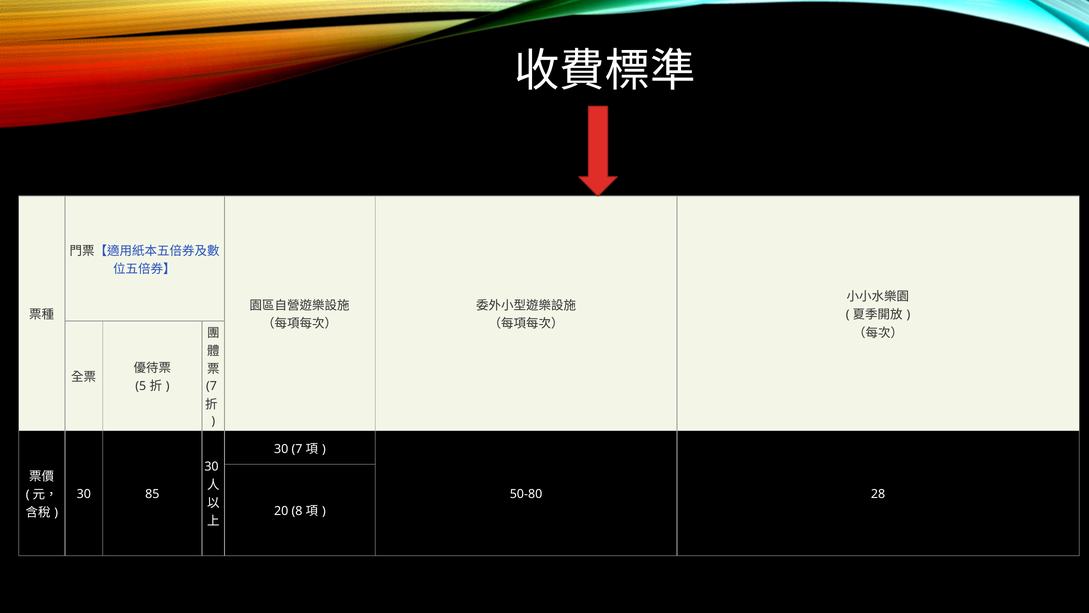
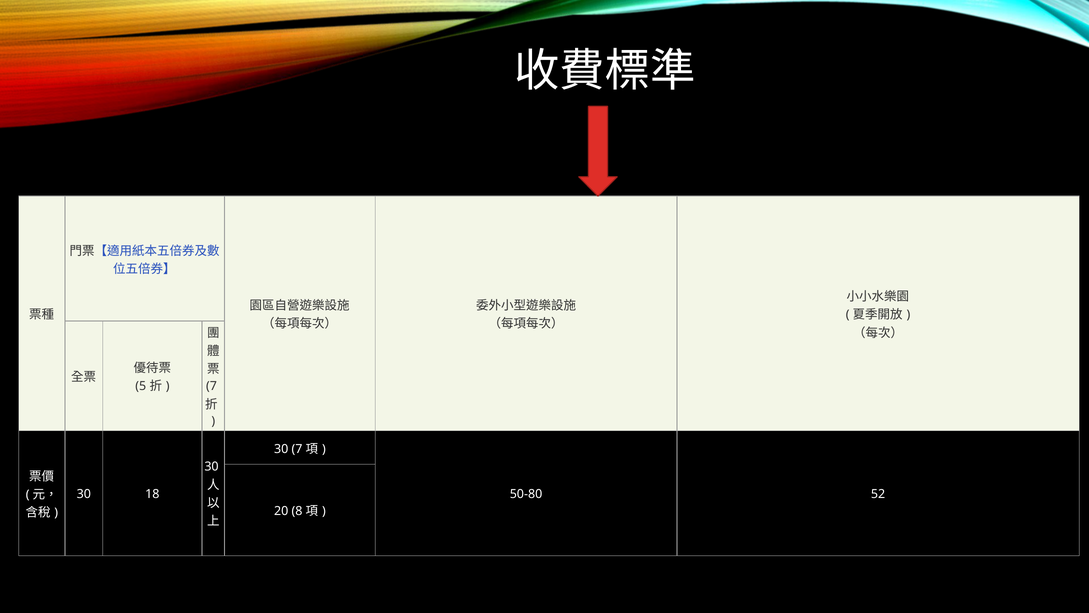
85: 85 -> 18
28: 28 -> 52
